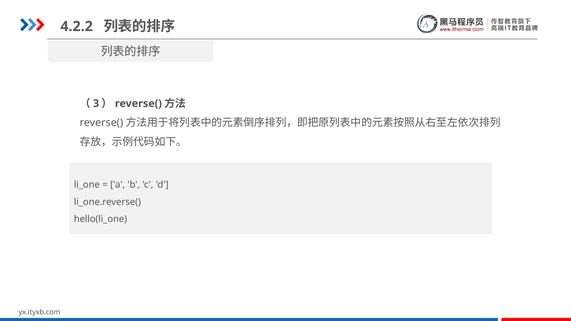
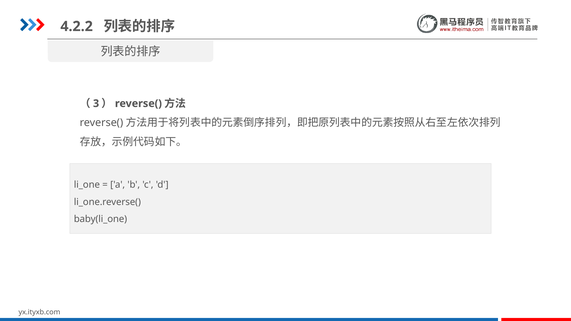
hello(li_one: hello(li_one -> baby(li_one
